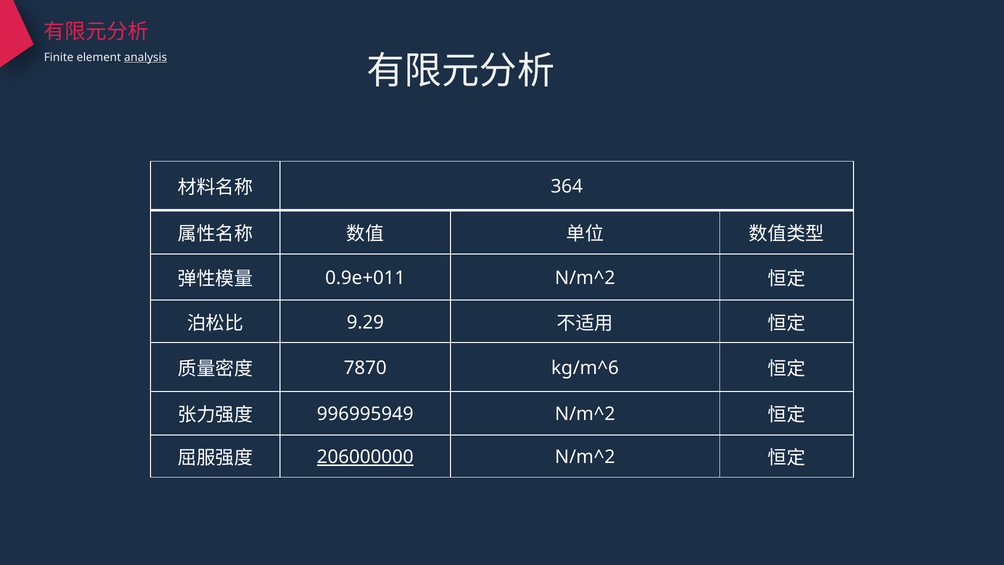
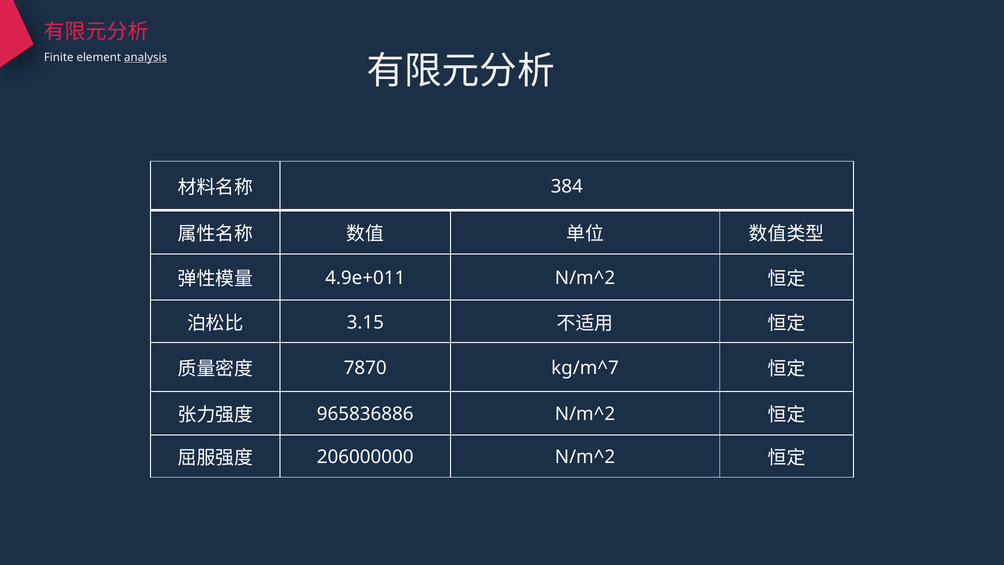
364: 364 -> 384
0.9e+011: 0.9e+011 -> 4.9e+011
9.29: 9.29 -> 3.15
kg/m^6: kg/m^6 -> kg/m^7
996995949: 996995949 -> 965836886
206000000 underline: present -> none
